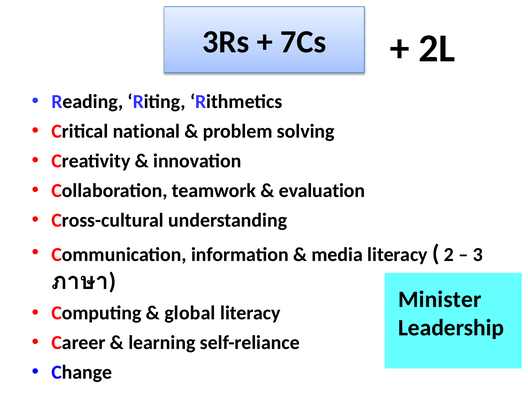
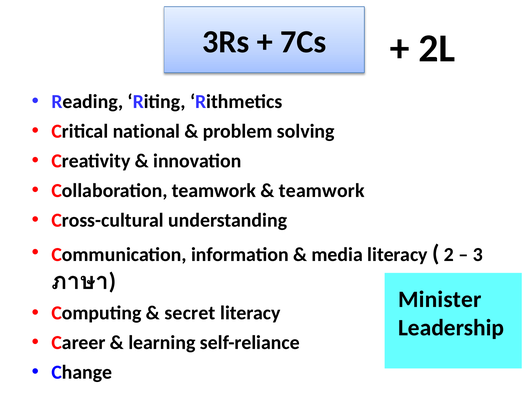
evaluation at (322, 191): evaluation -> teamwork
global: global -> secret
